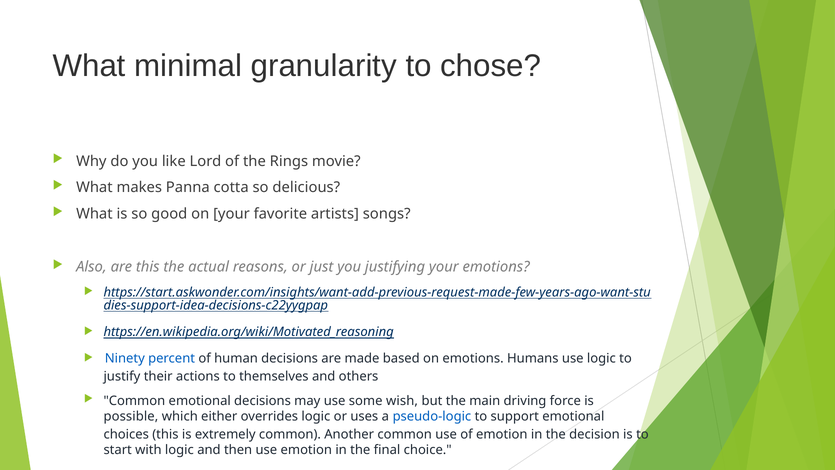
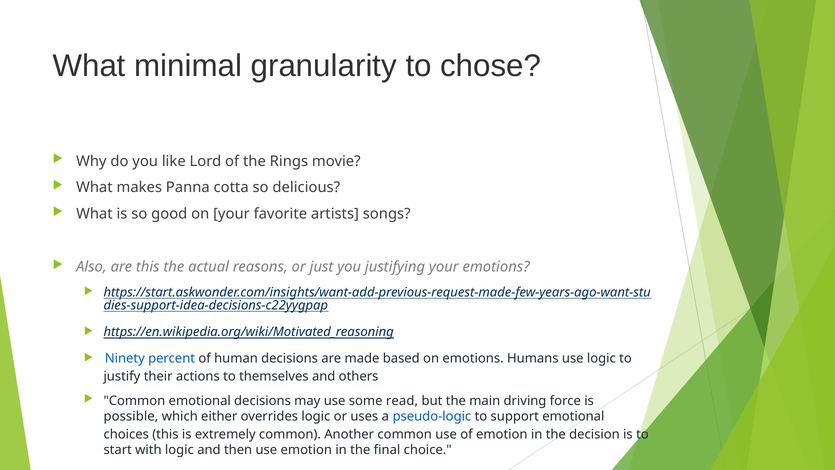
wish: wish -> read
